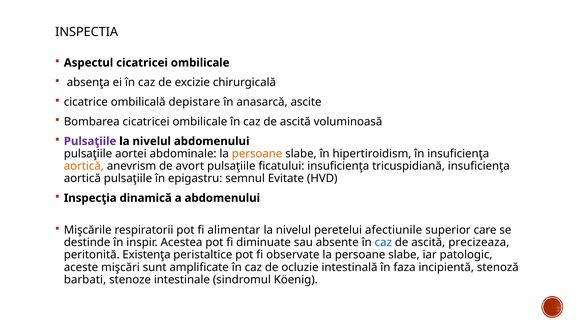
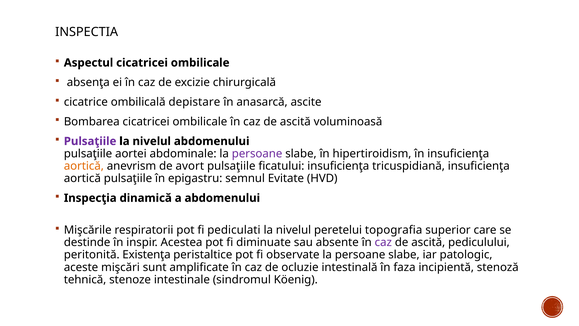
persoane at (257, 154) colour: orange -> purple
alimentar: alimentar -> pediculati
afectiunile: afectiunile -> topografia
caz at (383, 242) colour: blue -> purple
precizeaza: precizeaza -> pediculului
barbati: barbati -> tehnică
